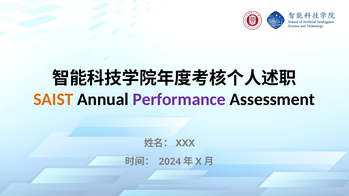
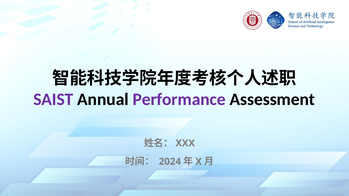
SAIST colour: orange -> purple
